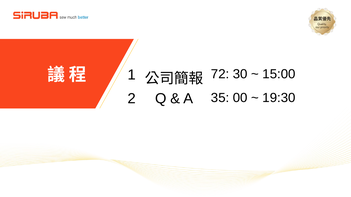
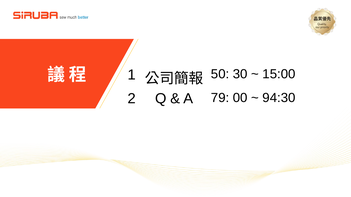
72: 72 -> 50
35: 35 -> 79
19:30: 19:30 -> 94:30
